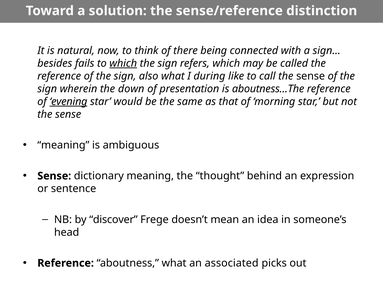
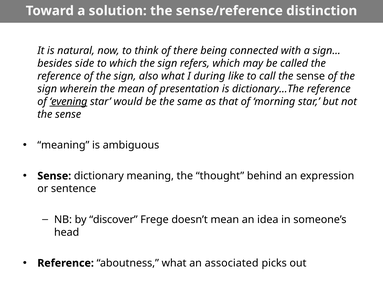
fails: fails -> side
which at (123, 63) underline: present -> none
the down: down -> mean
aboutness…The: aboutness…The -> dictionary…The
